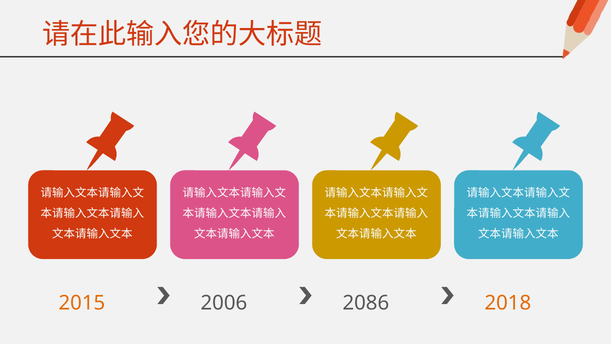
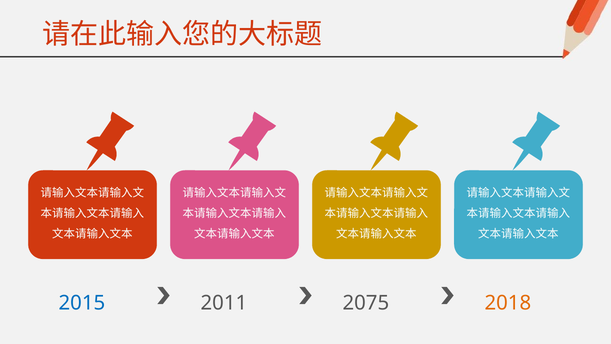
2015 colour: orange -> blue
2006: 2006 -> 2011
2086: 2086 -> 2075
